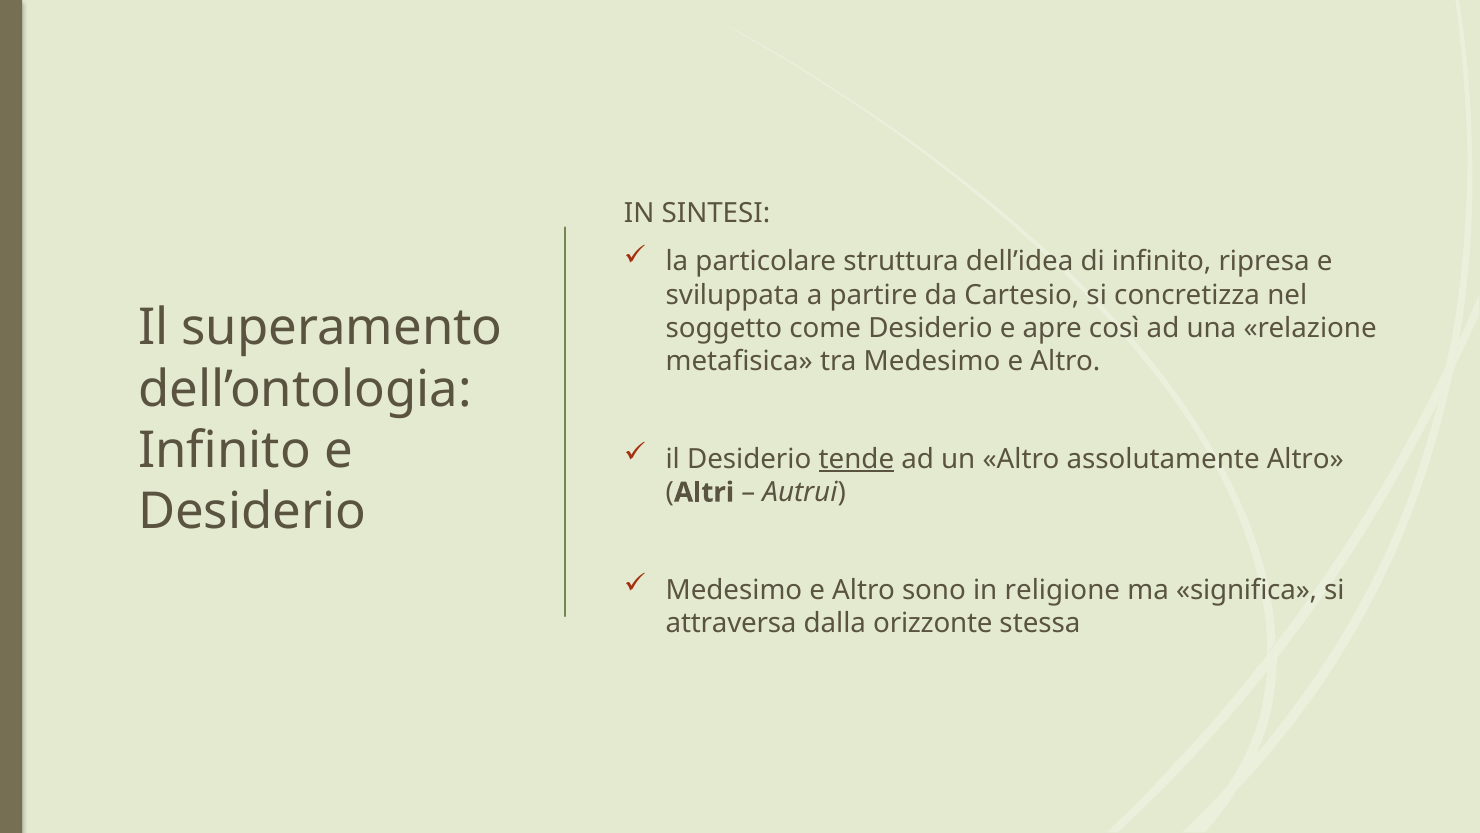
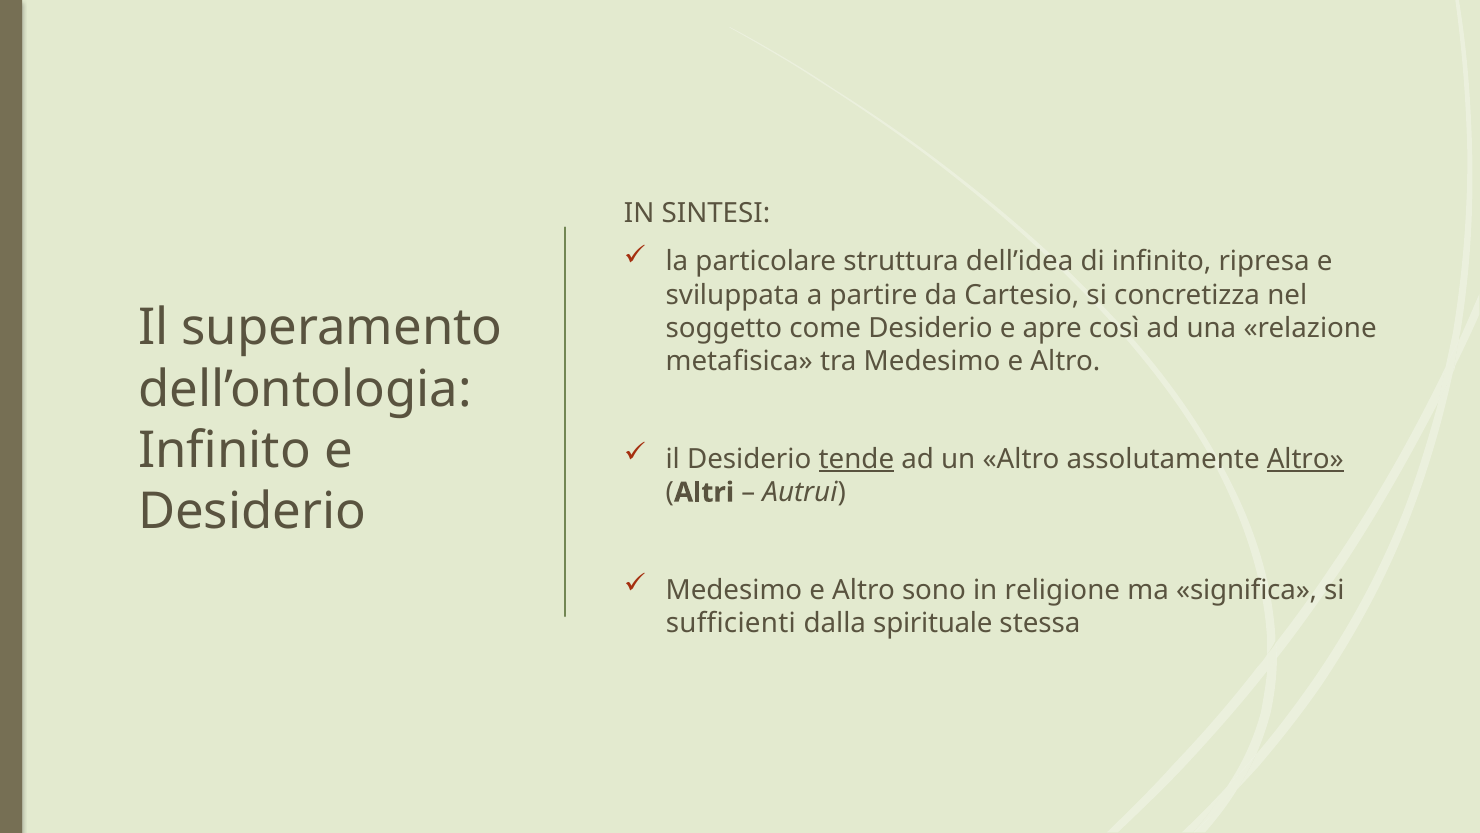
Altro at (1305, 459) underline: none -> present
attraversa: attraversa -> sufficienti
orizzonte: orizzonte -> spirituale
